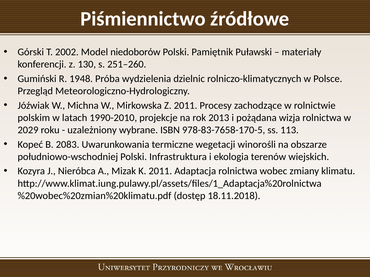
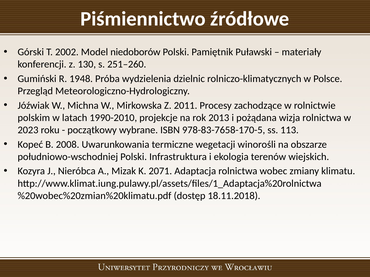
2029: 2029 -> 2023
uzależniony: uzależniony -> początkowy
2083: 2083 -> 2008
K 2011: 2011 -> 2071
